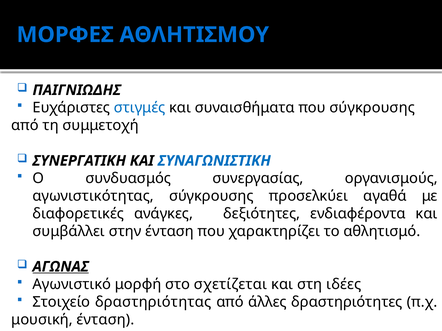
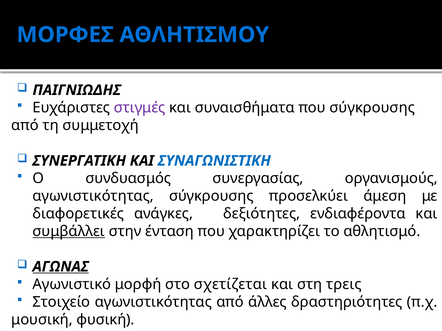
στιγμές colour: blue -> purple
αγαθά: αγαθά -> άμεση
συμβάλλει underline: none -> present
ιδέες: ιδέες -> τρεις
Στοιχείο δραστηριότητας: δραστηριότητας -> αγωνιστικότητας
μουσική ένταση: ένταση -> φυσική
